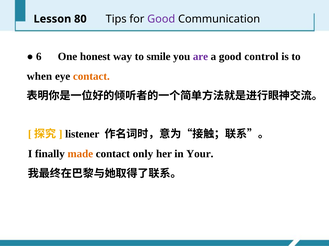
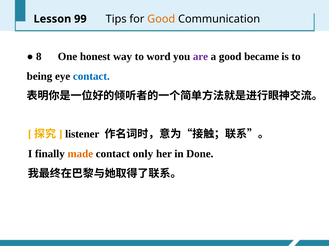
80: 80 -> 99
Good at (161, 19) colour: purple -> orange
6: 6 -> 8
smile: smile -> word
control: control -> became
when: when -> being
contact at (91, 76) colour: orange -> blue
Your: Your -> Done
